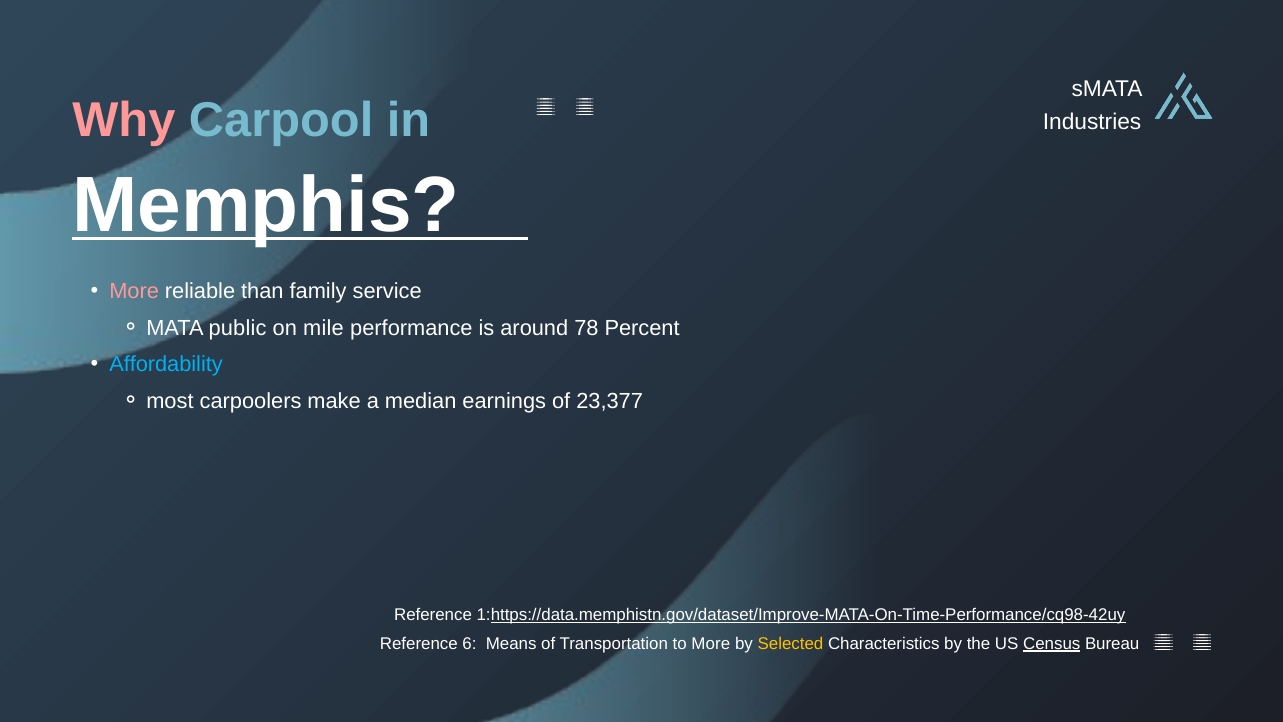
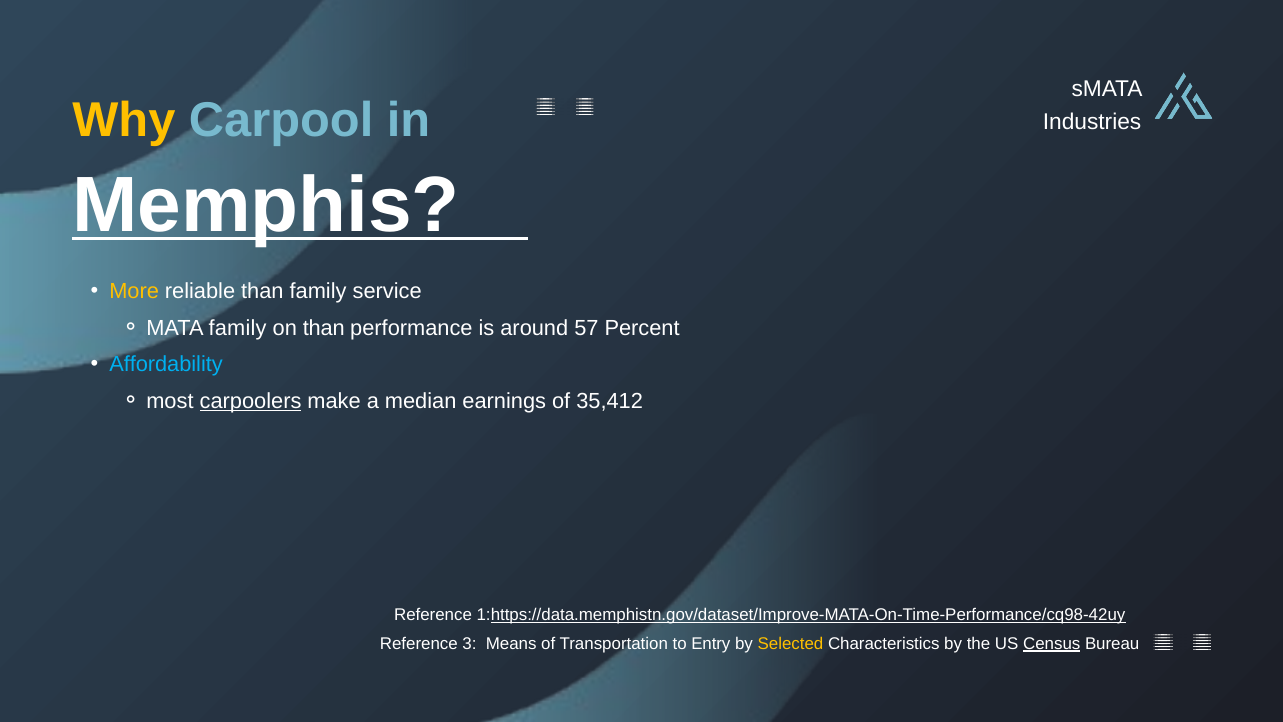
Why colour: pink -> yellow
More at (134, 291) colour: pink -> yellow
MATA public: public -> family
on mile: mile -> than
78: 78 -> 57
carpoolers underline: none -> present
23,377: 23,377 -> 35,412
6: 6 -> 3
to More: More -> Entry
